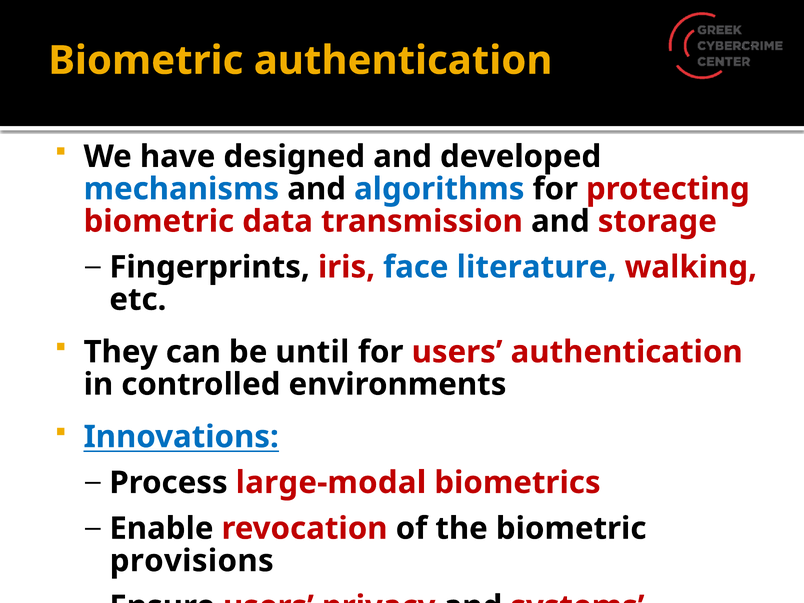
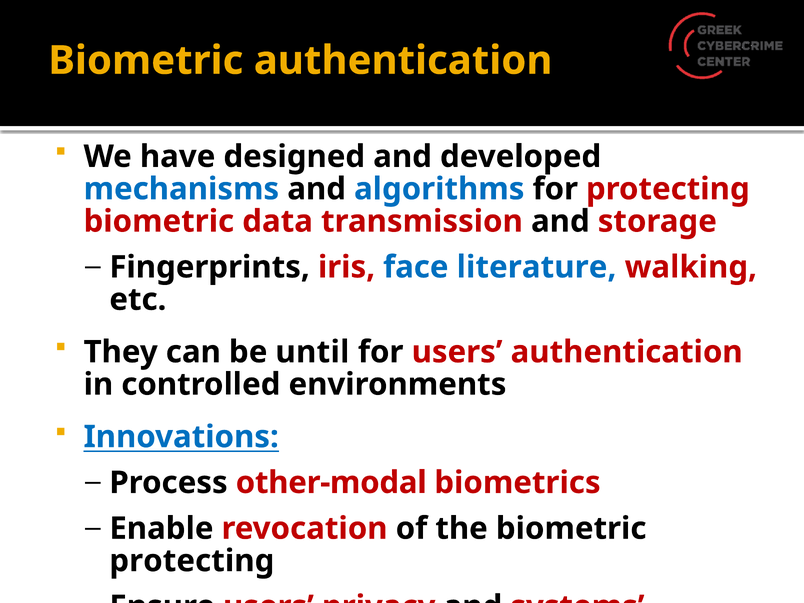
large-modal: large-modal -> other-modal
provisions at (192, 561): provisions -> protecting
